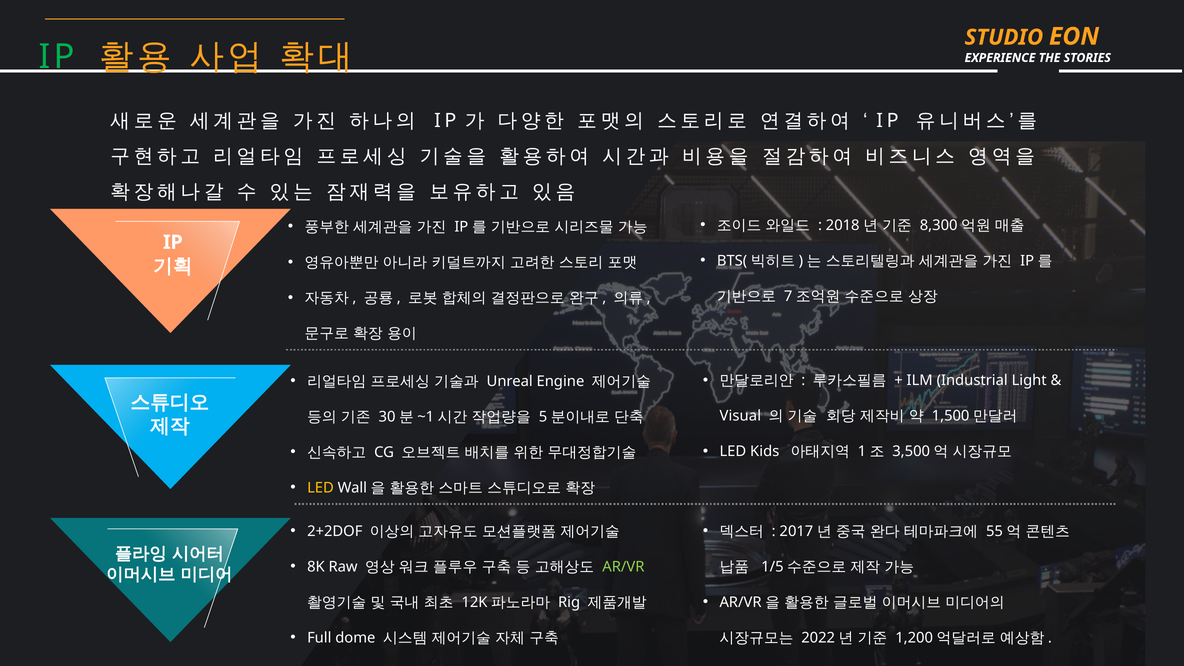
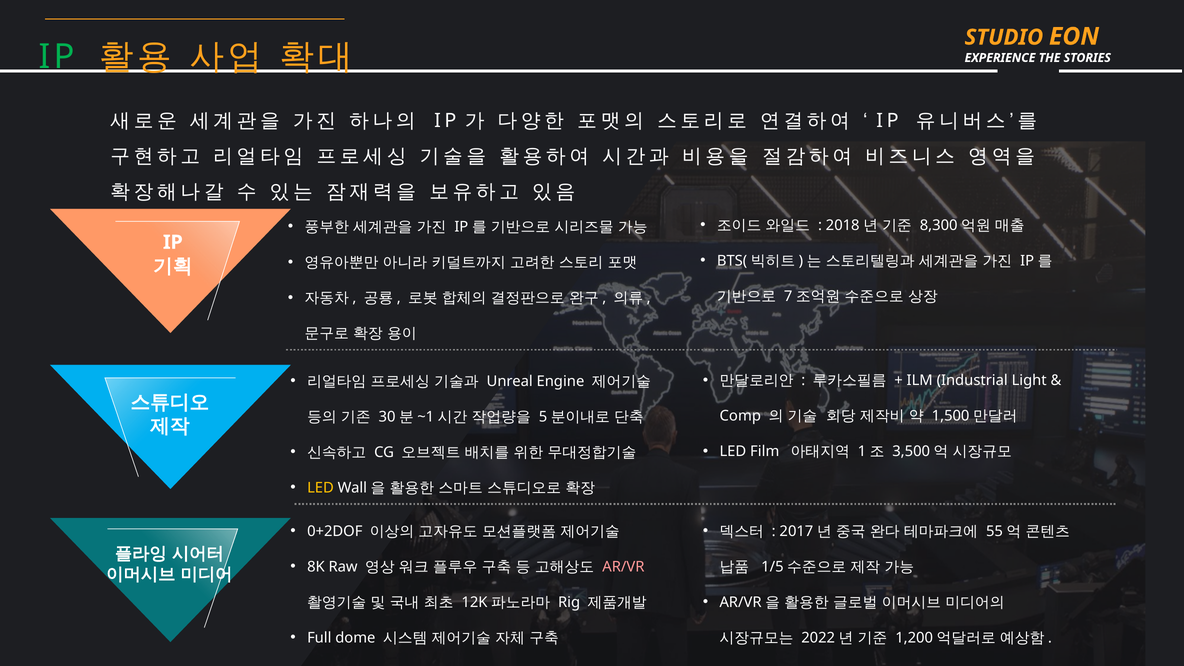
Visual: Visual -> Comp
Kids: Kids -> Film
2+2DOF: 2+2DOF -> 0+2DOF
AR/VR colour: light green -> pink
